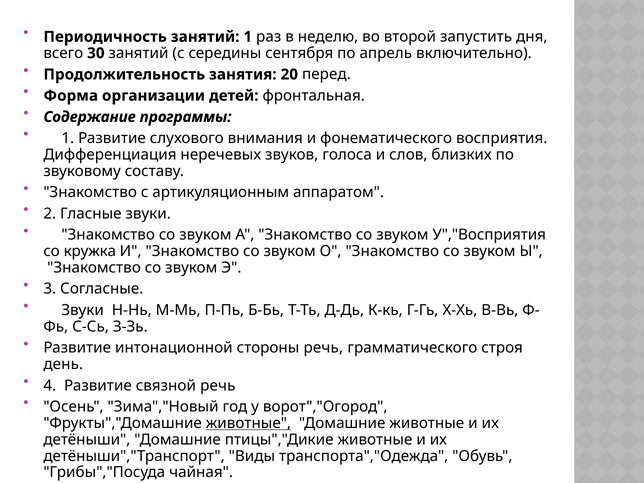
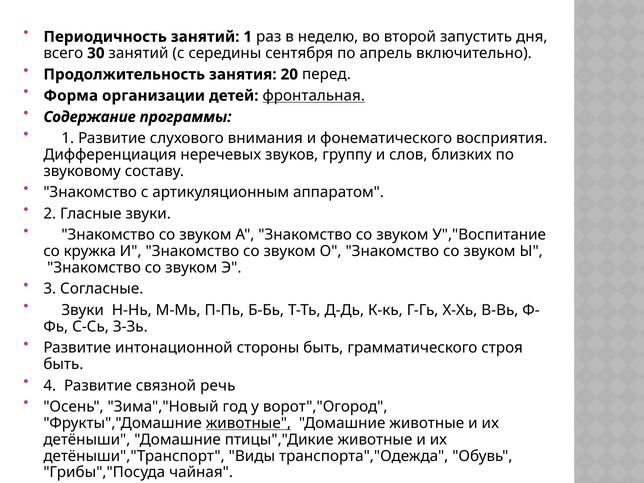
фронтальная underline: none -> present
голоса: голоса -> группу
У","Восприятия: У","Восприятия -> У","Воспитание
стороны речь: речь -> быть
день at (63, 364): день -> быть
